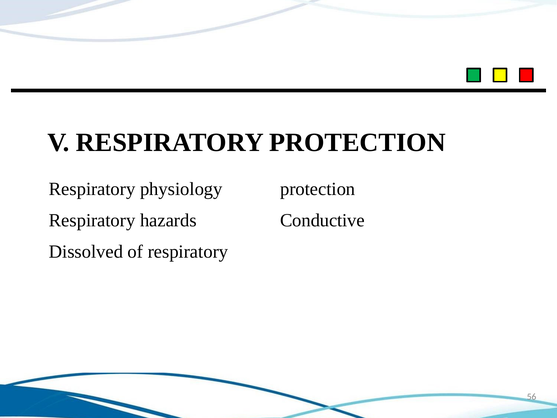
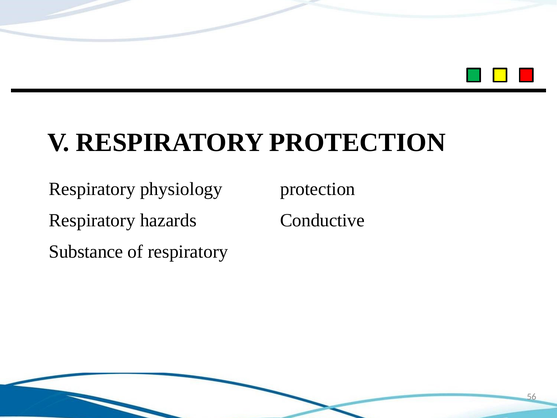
Dissolved: Dissolved -> Substance
